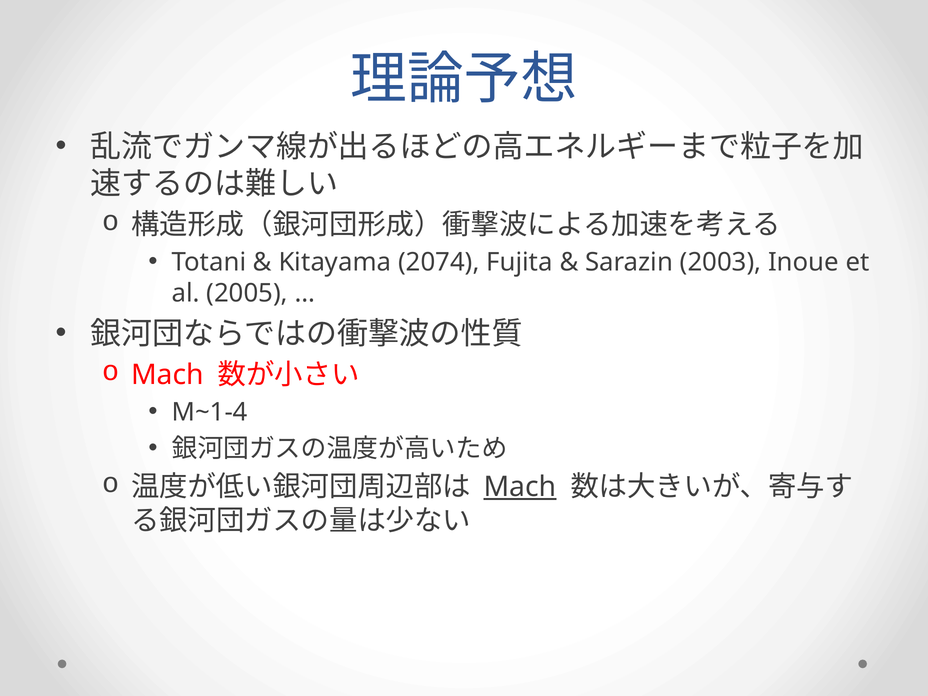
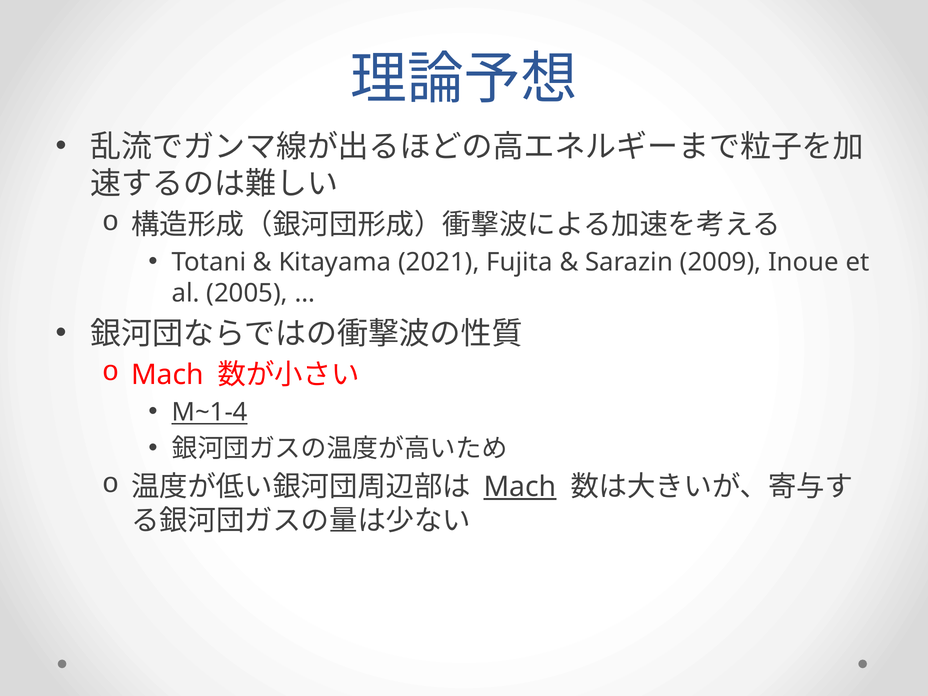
2074: 2074 -> 2021
2003: 2003 -> 2009
M~1-4 underline: none -> present
